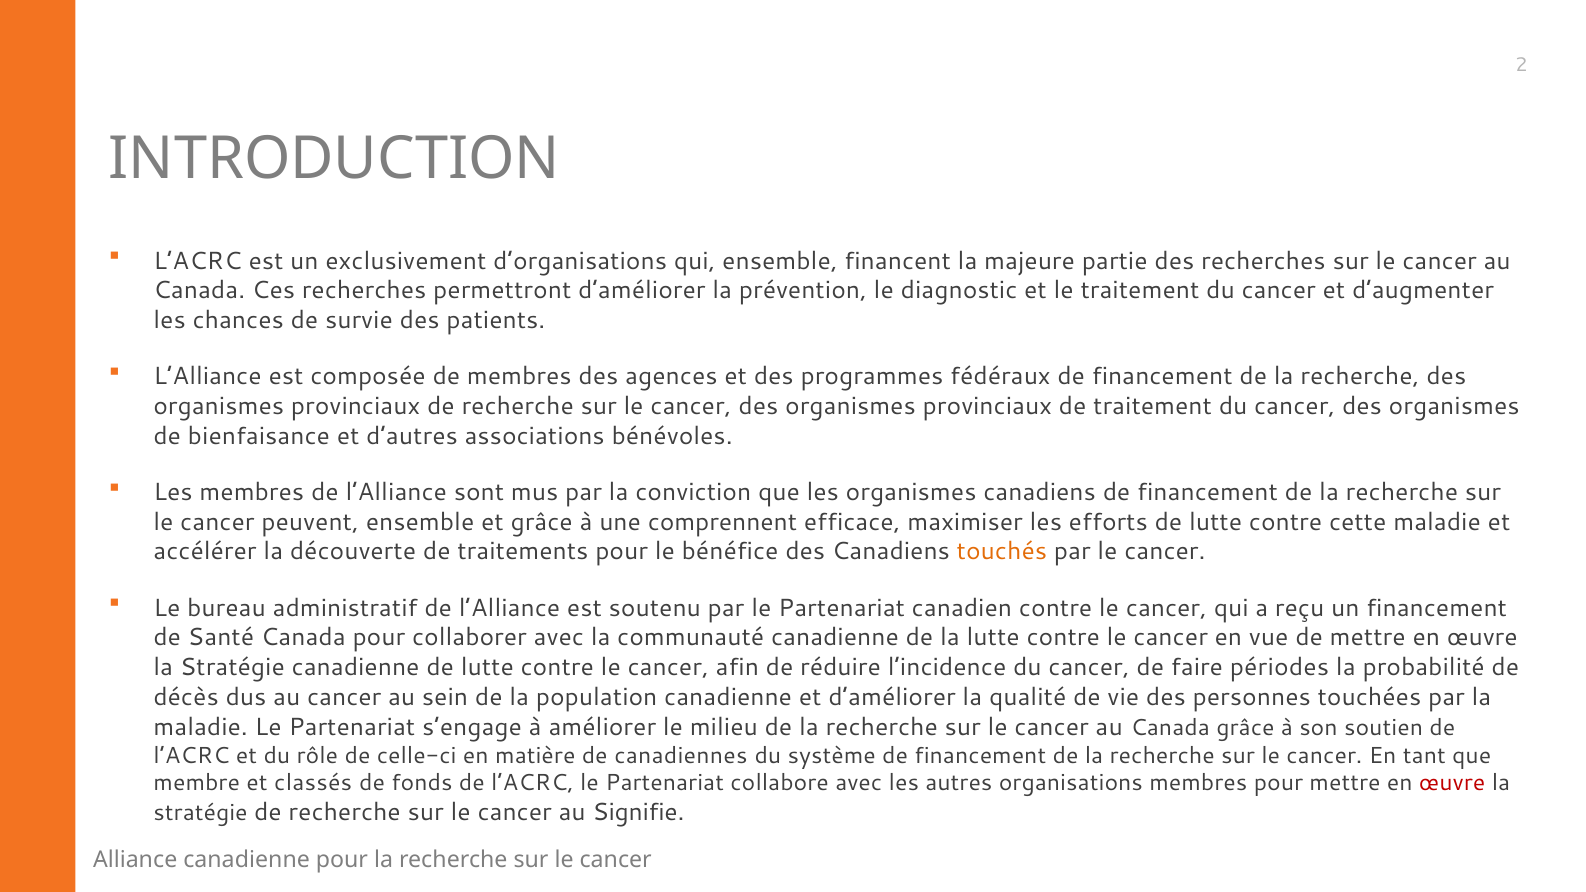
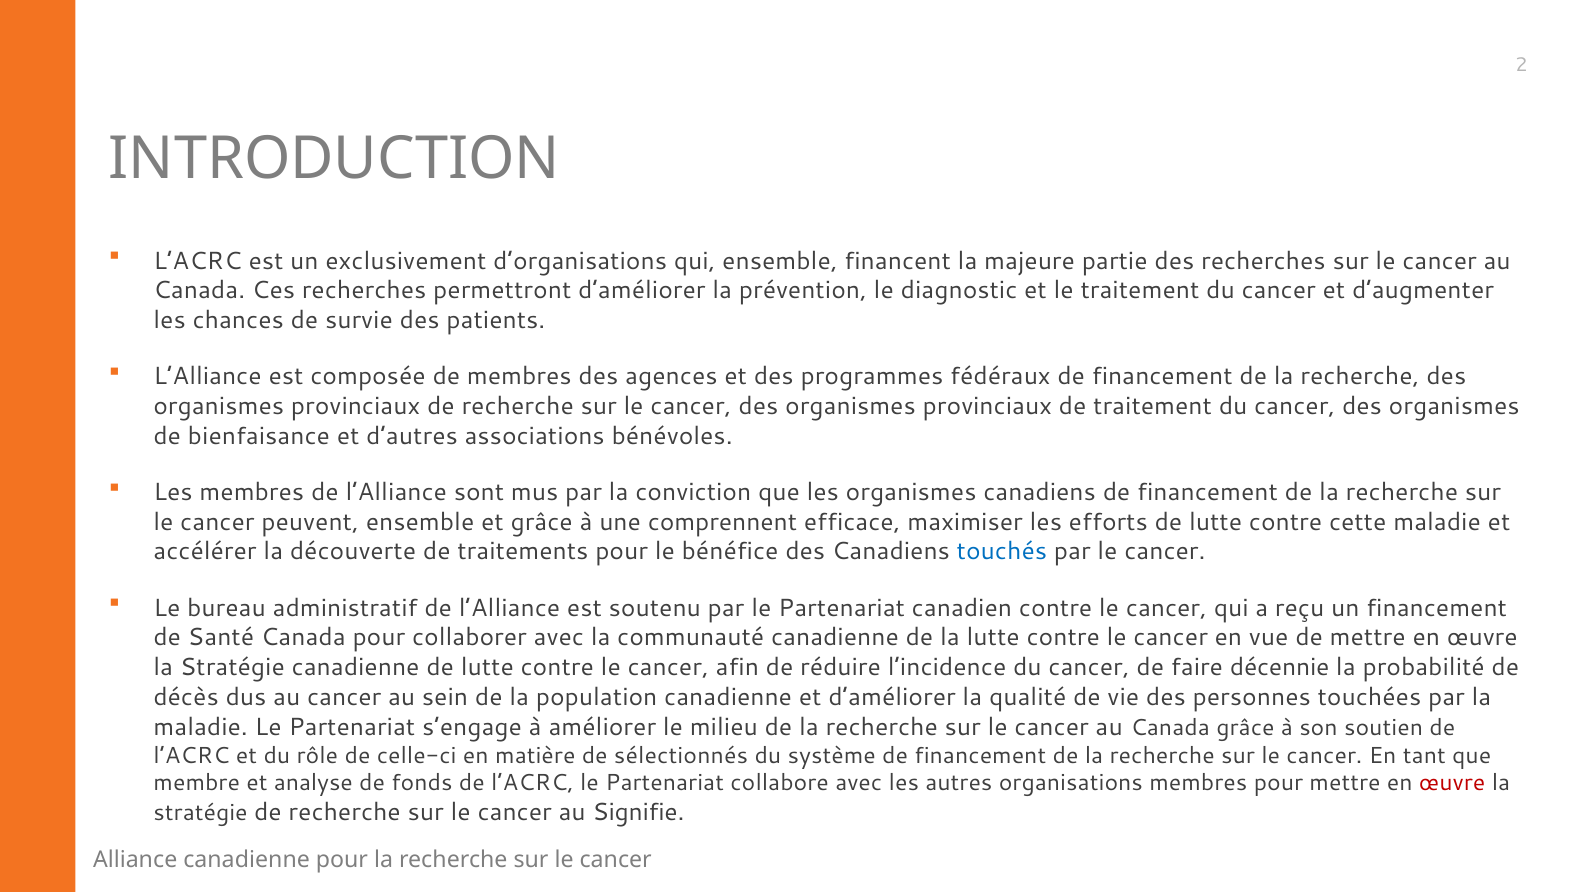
touchés colour: orange -> blue
périodes: périodes -> décennie
canadiennes: canadiennes -> sélectionnés
classés: classés -> analyse
